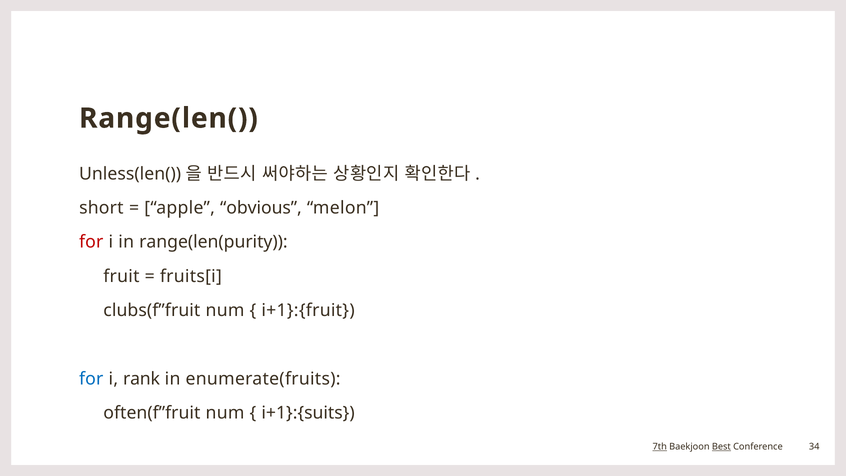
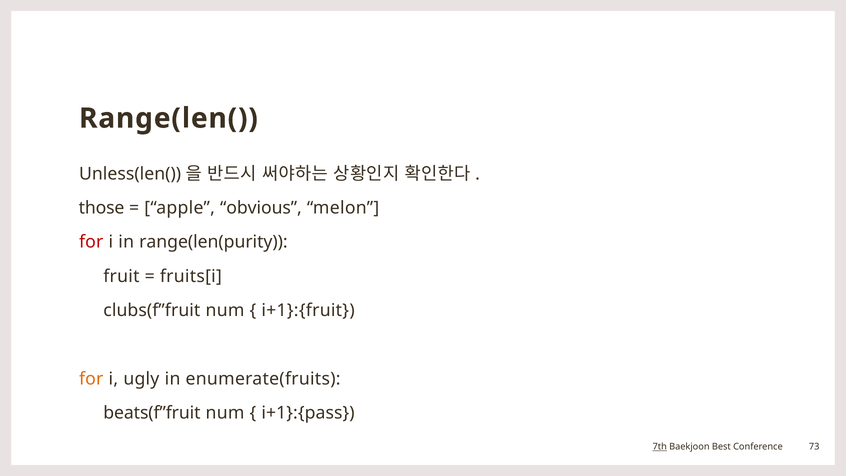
short: short -> those
for at (91, 379) colour: blue -> orange
rank: rank -> ugly
often(f”fruit: often(f”fruit -> beats(f”fruit
i+1}:{suits: i+1}:{suits -> i+1}:{pass
Best underline: present -> none
34: 34 -> 73
